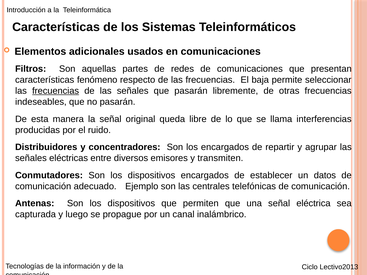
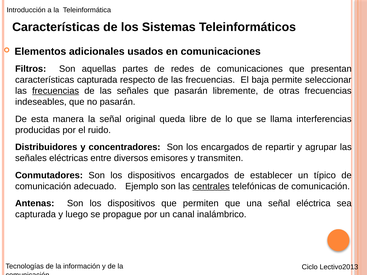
características fenómeno: fenómeno -> capturada
datos: datos -> típico
centrales underline: none -> present
